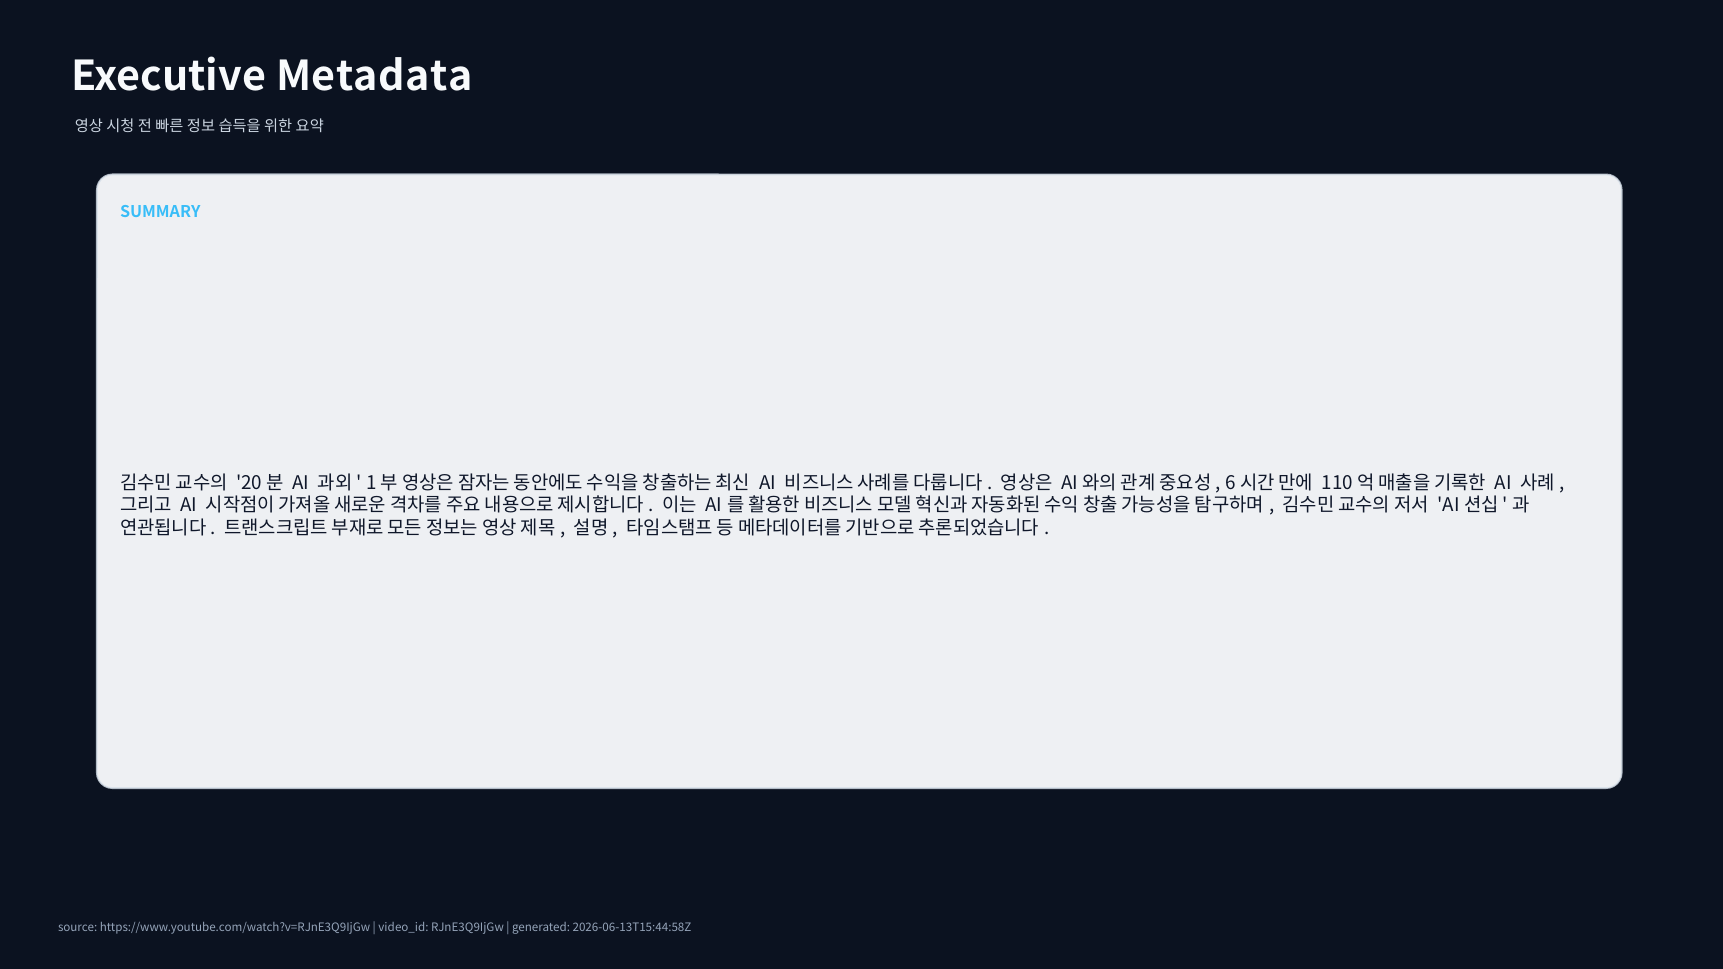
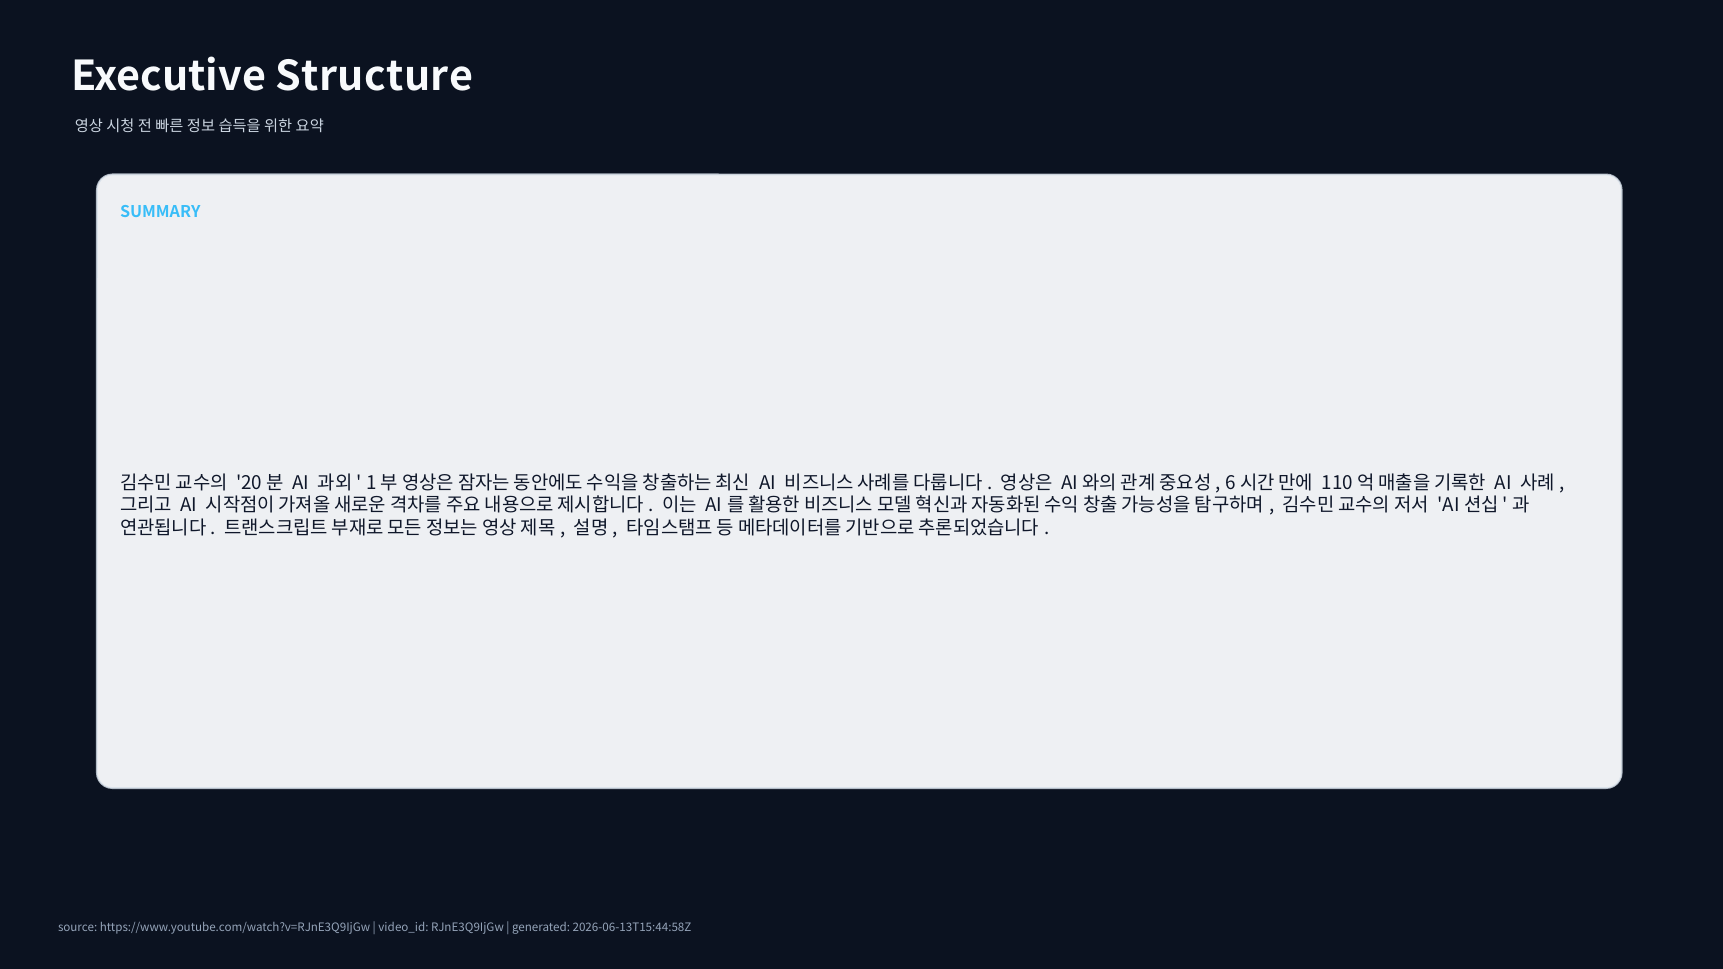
Metadata: Metadata -> Structure
